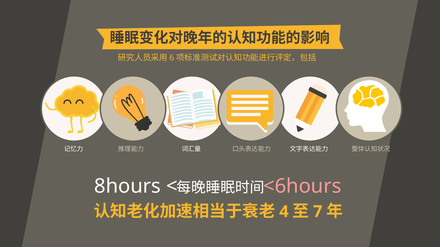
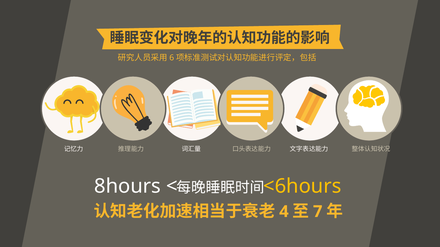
<6hours colour: pink -> yellow
